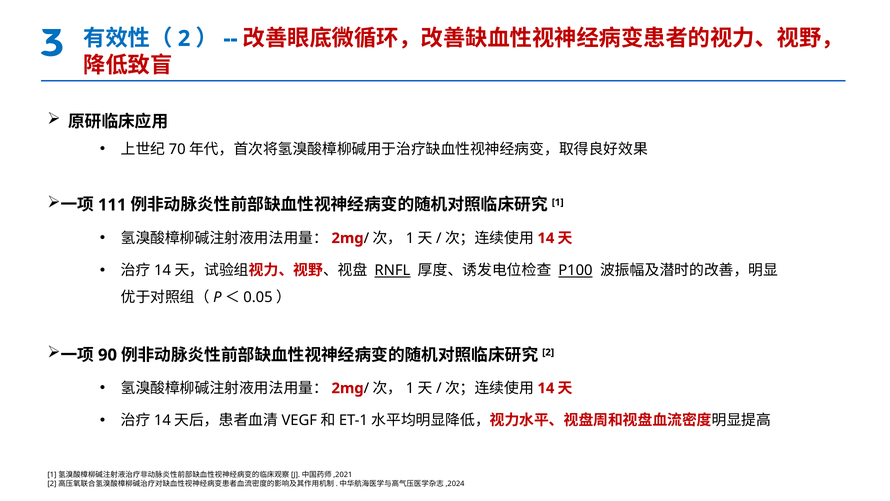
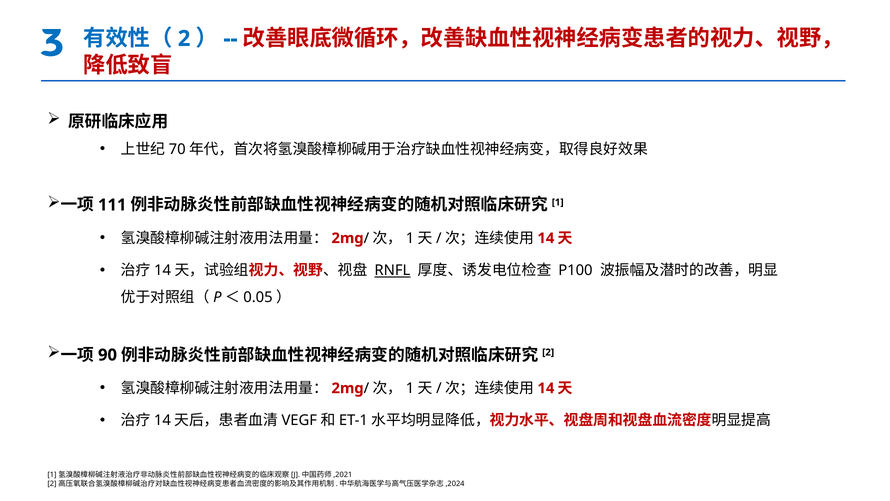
P100 underline: present -> none
